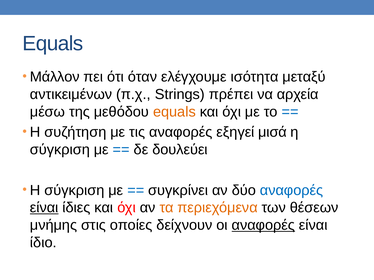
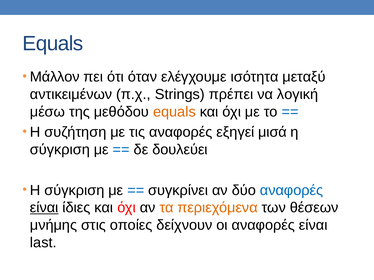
αρχεία: αρχεία -> λογική
αναφορές at (263, 226) underline: present -> none
ίδιο: ίδιο -> last
